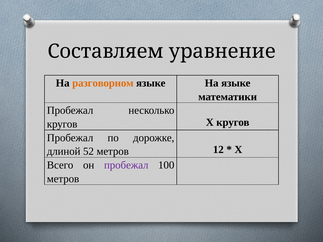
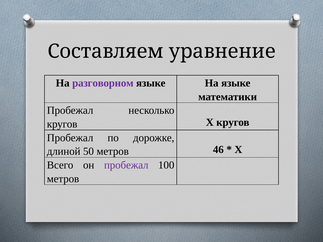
разговорном colour: orange -> purple
52: 52 -> 50
12: 12 -> 46
